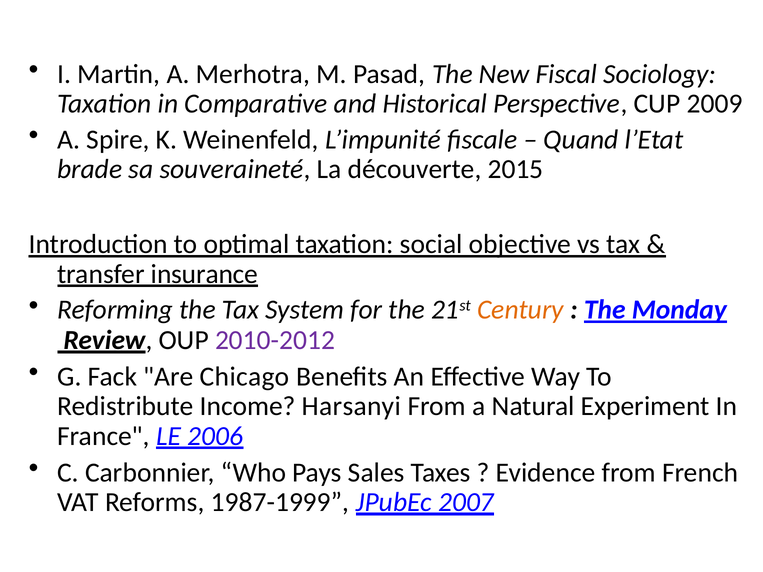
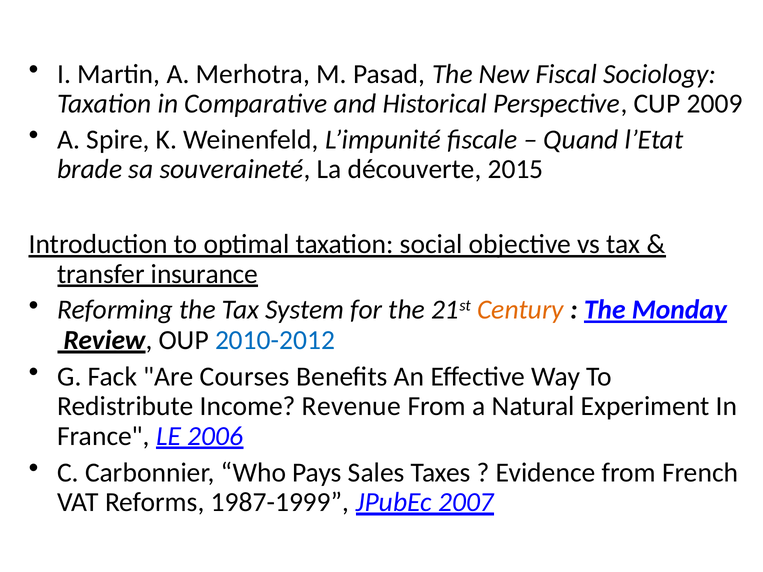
2010-2012 colour: purple -> blue
Chicago: Chicago -> Courses
Harsanyi: Harsanyi -> Revenue
